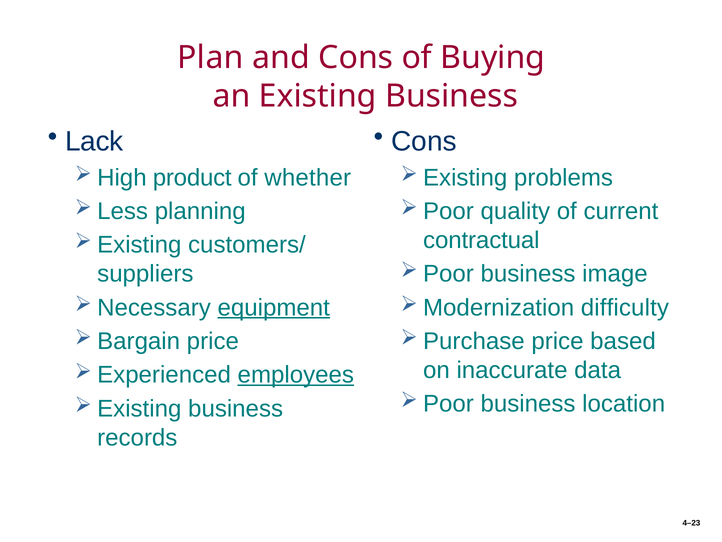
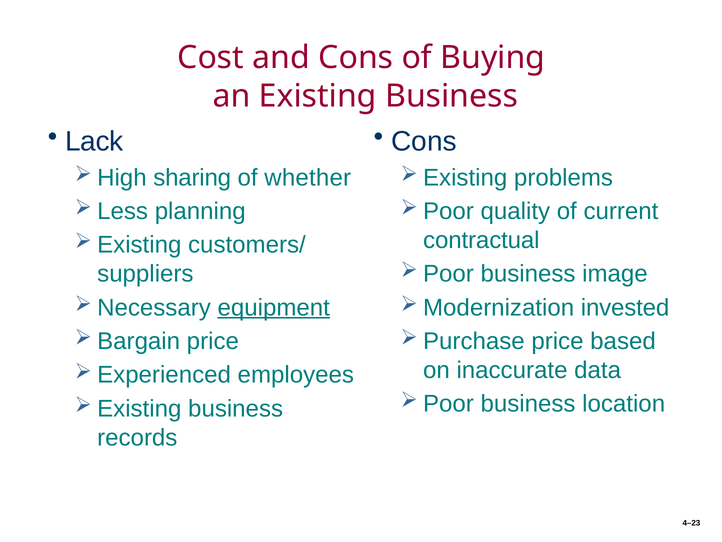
Plan: Plan -> Cost
product: product -> sharing
difficulty: difficulty -> invested
employees underline: present -> none
